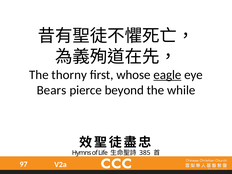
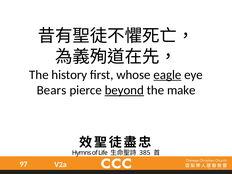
thorny: thorny -> history
beyond underline: none -> present
while: while -> make
